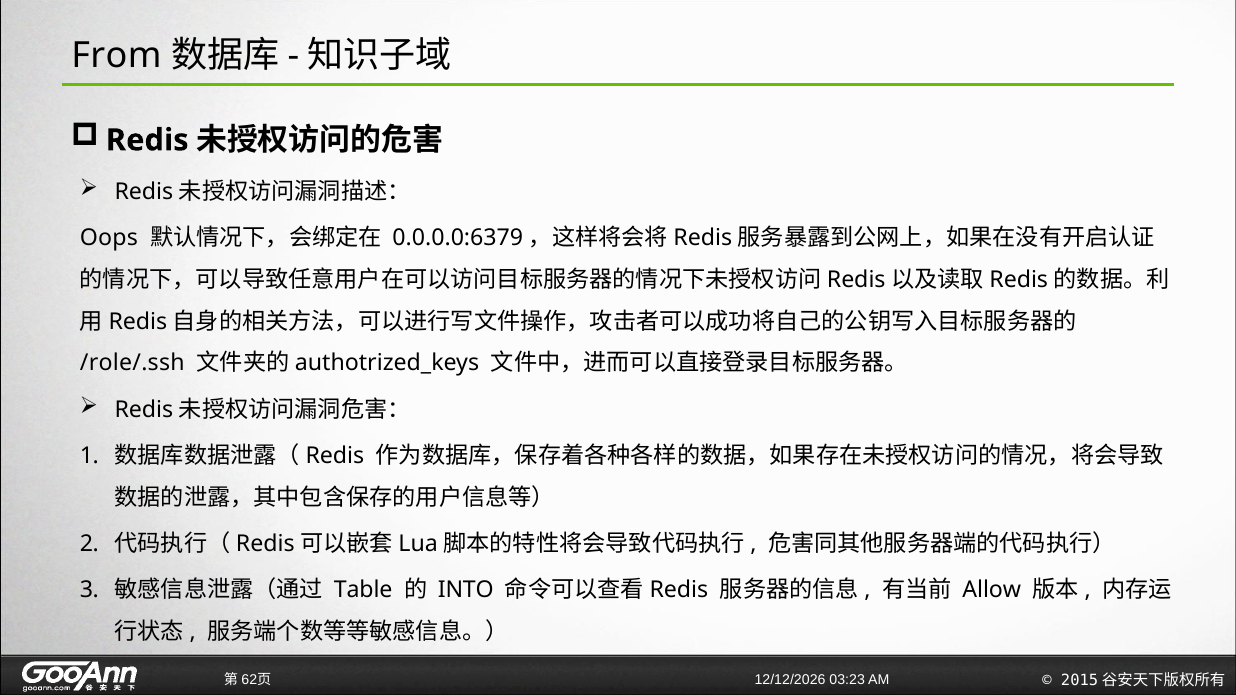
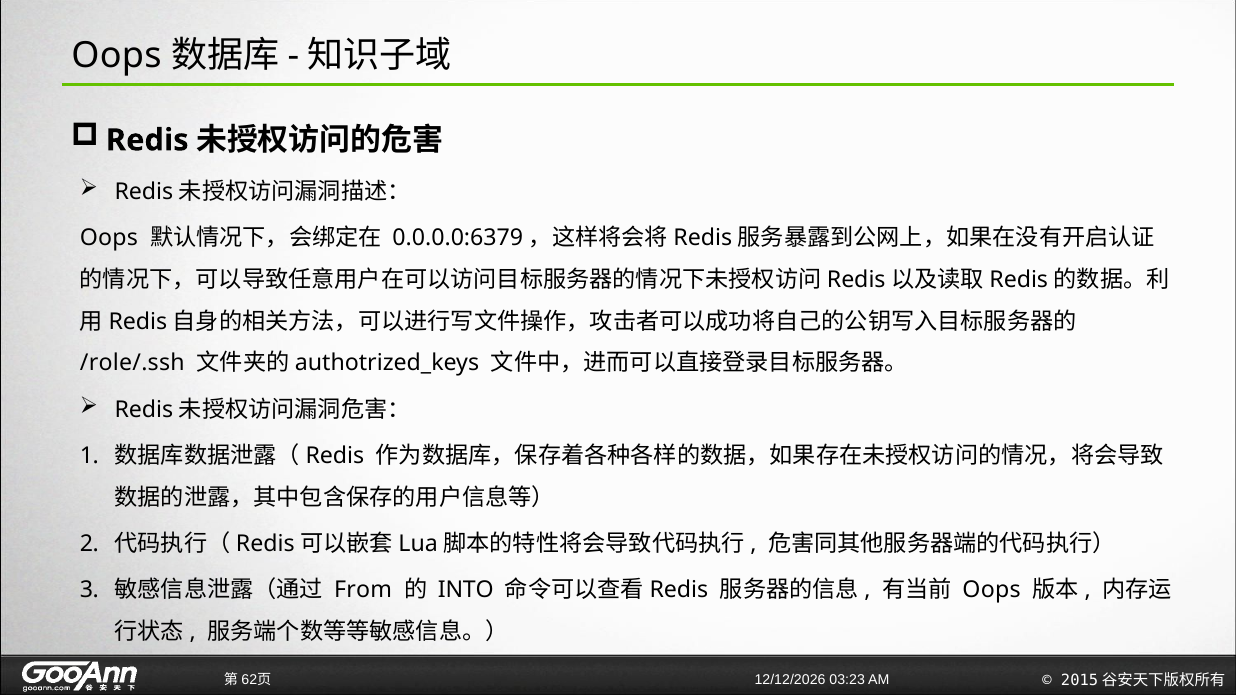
From at (117, 55): From -> Oops
Table: Table -> From
Allow at (992, 590): Allow -> Oops
